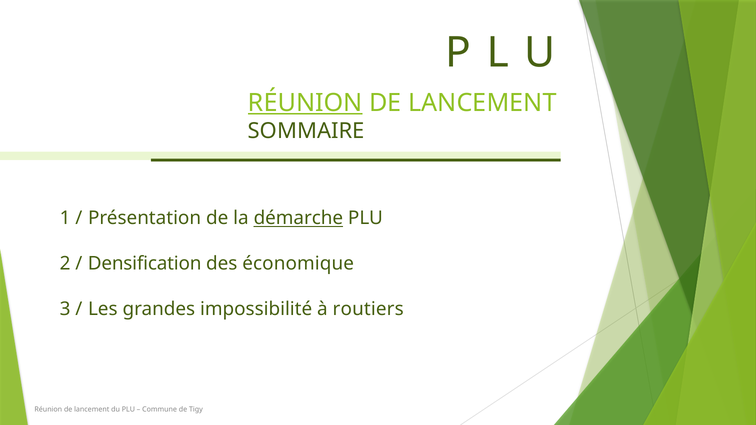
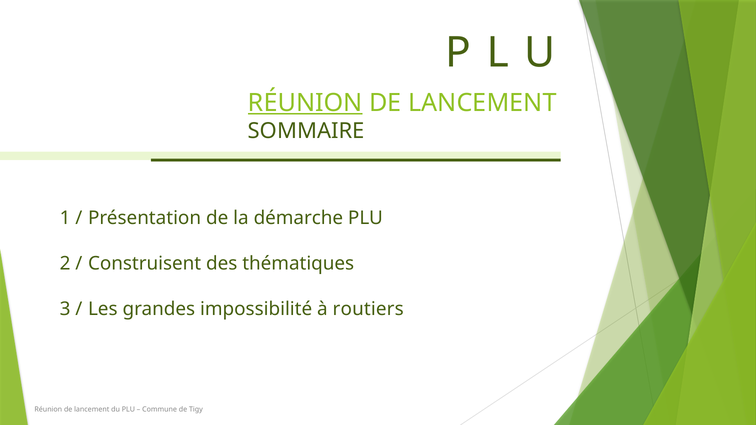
démarche underline: present -> none
Densification: Densification -> Construisent
économique: économique -> thématiques
